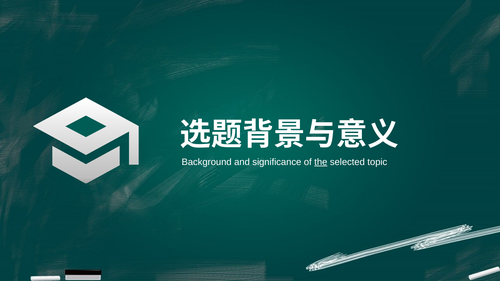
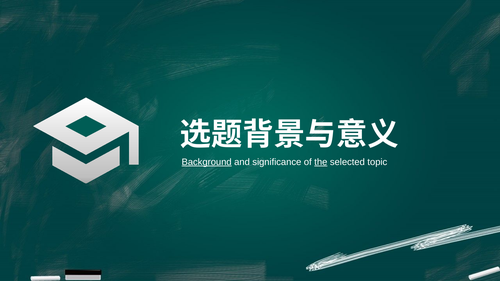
Background underline: none -> present
